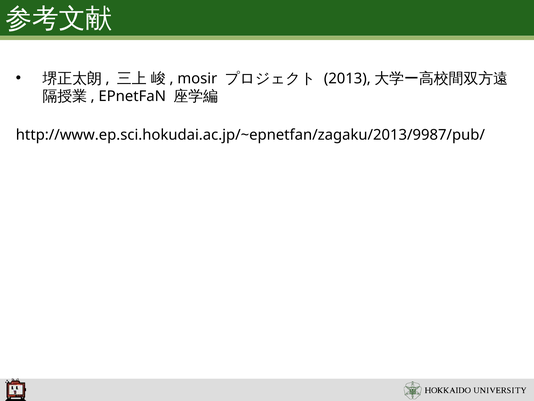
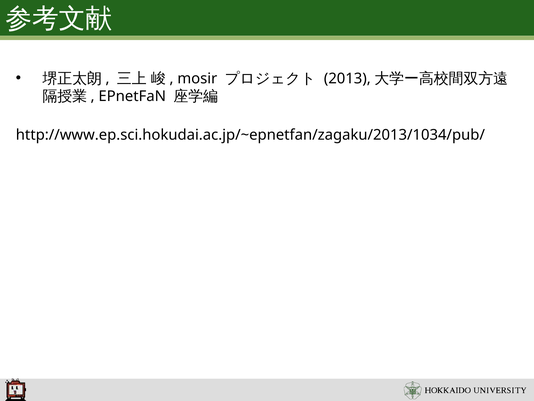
http://www.ep.sci.hokudai.ac.jp/~epnetfan/zagaku/2013/9987/pub/: http://www.ep.sci.hokudai.ac.jp/~epnetfan/zagaku/2013/9987/pub/ -> http://www.ep.sci.hokudai.ac.jp/~epnetfan/zagaku/2013/1034/pub/
